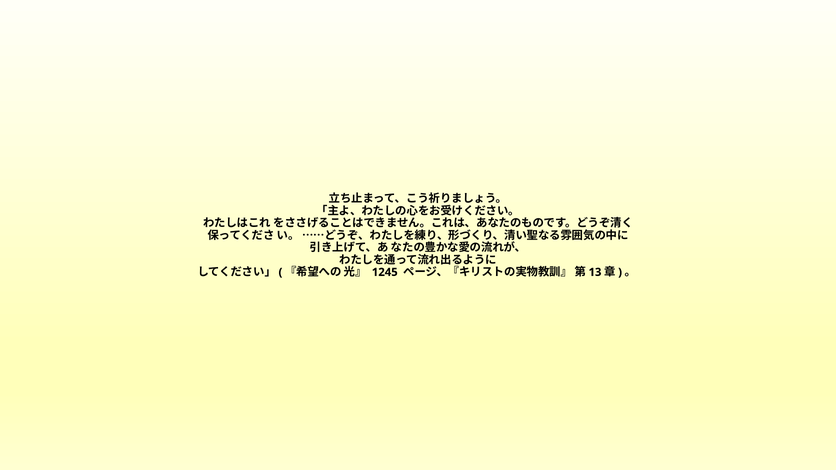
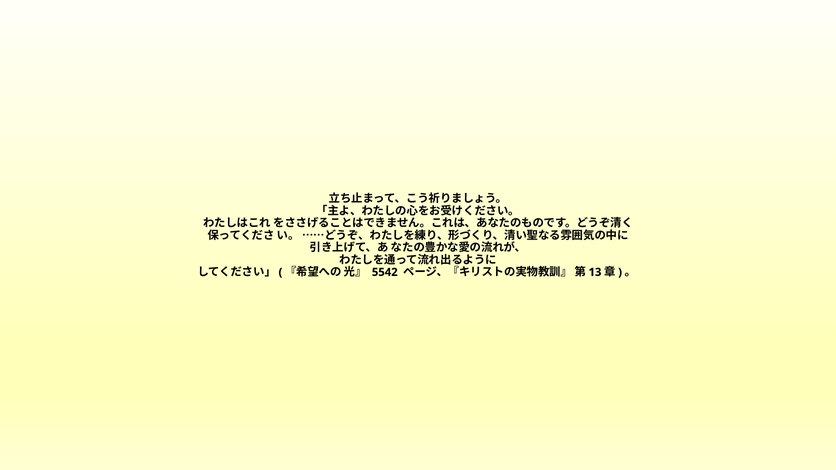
1245: 1245 -> 5542
